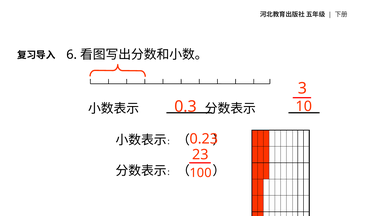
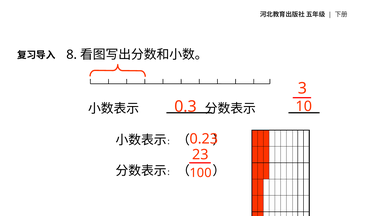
6: 6 -> 8
